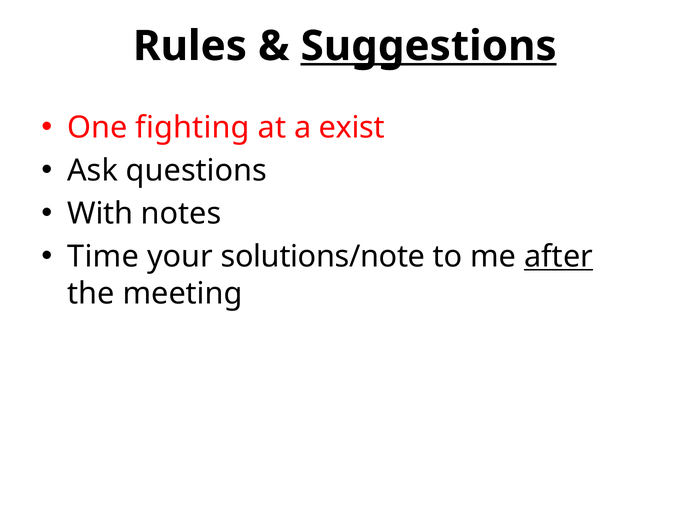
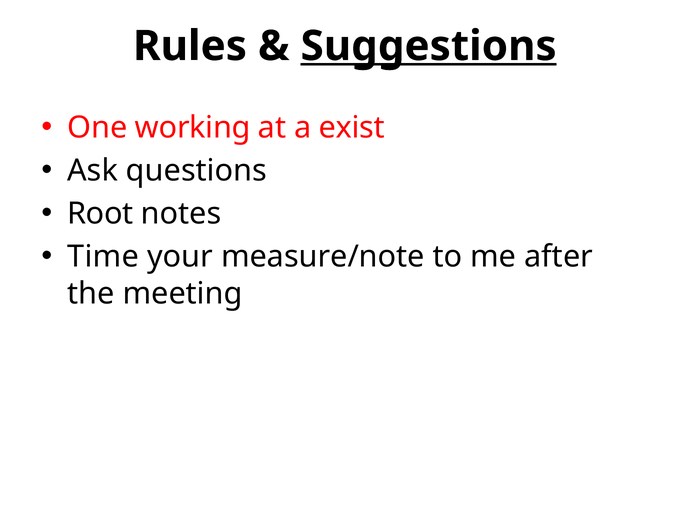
fighting: fighting -> working
With: With -> Root
solutions/note: solutions/note -> measure/note
after underline: present -> none
